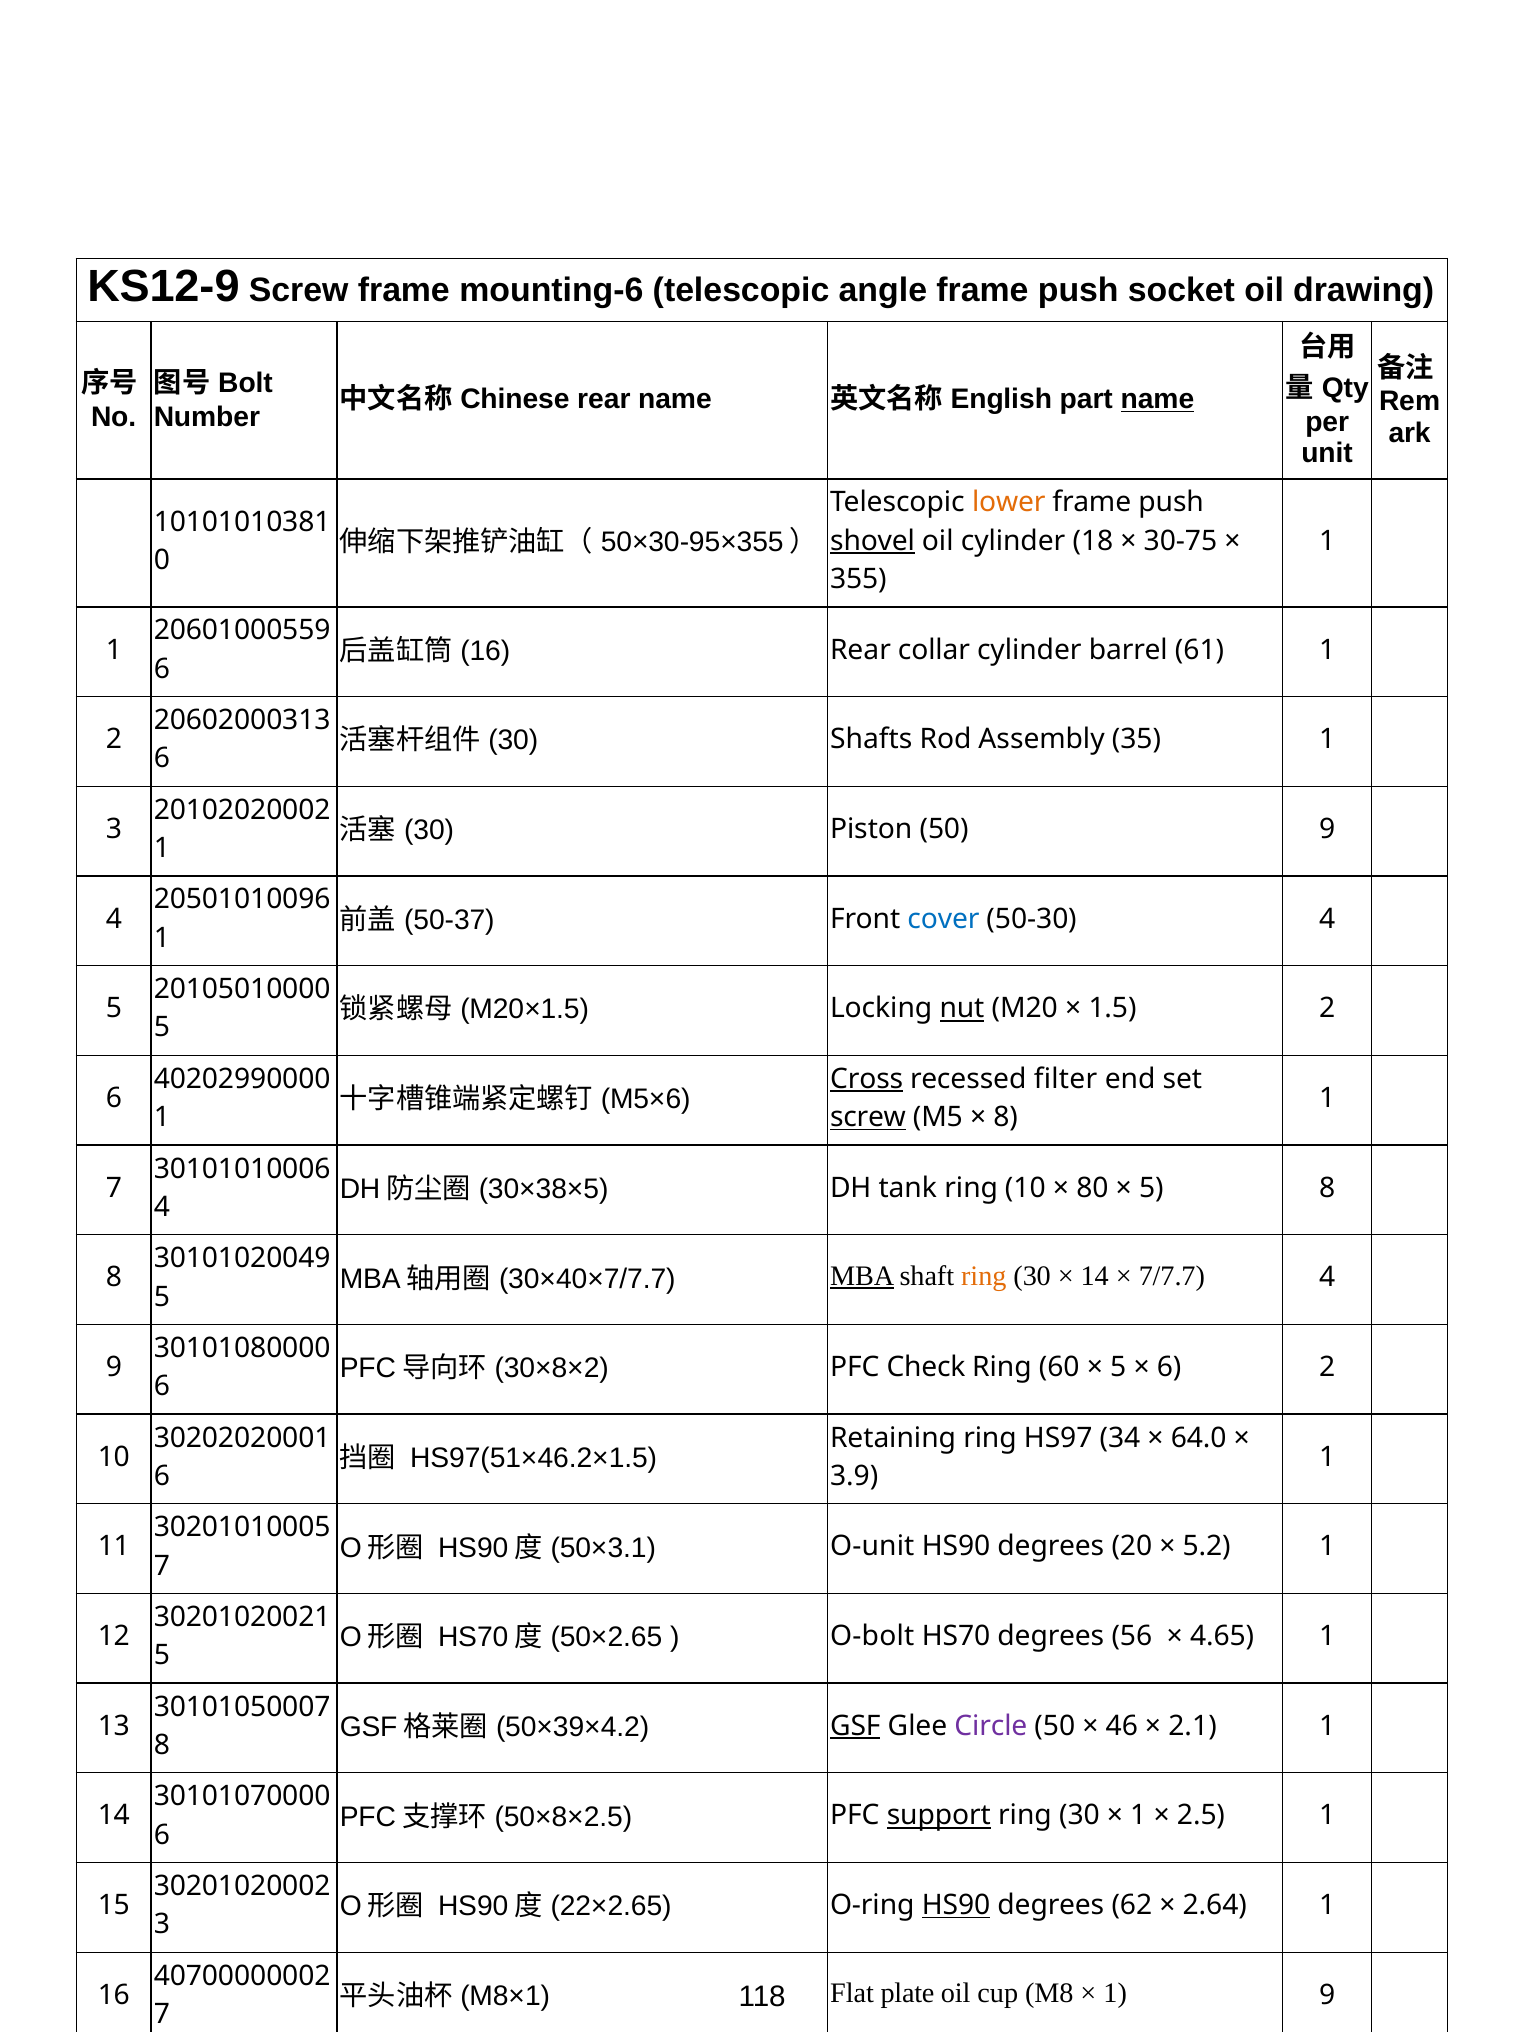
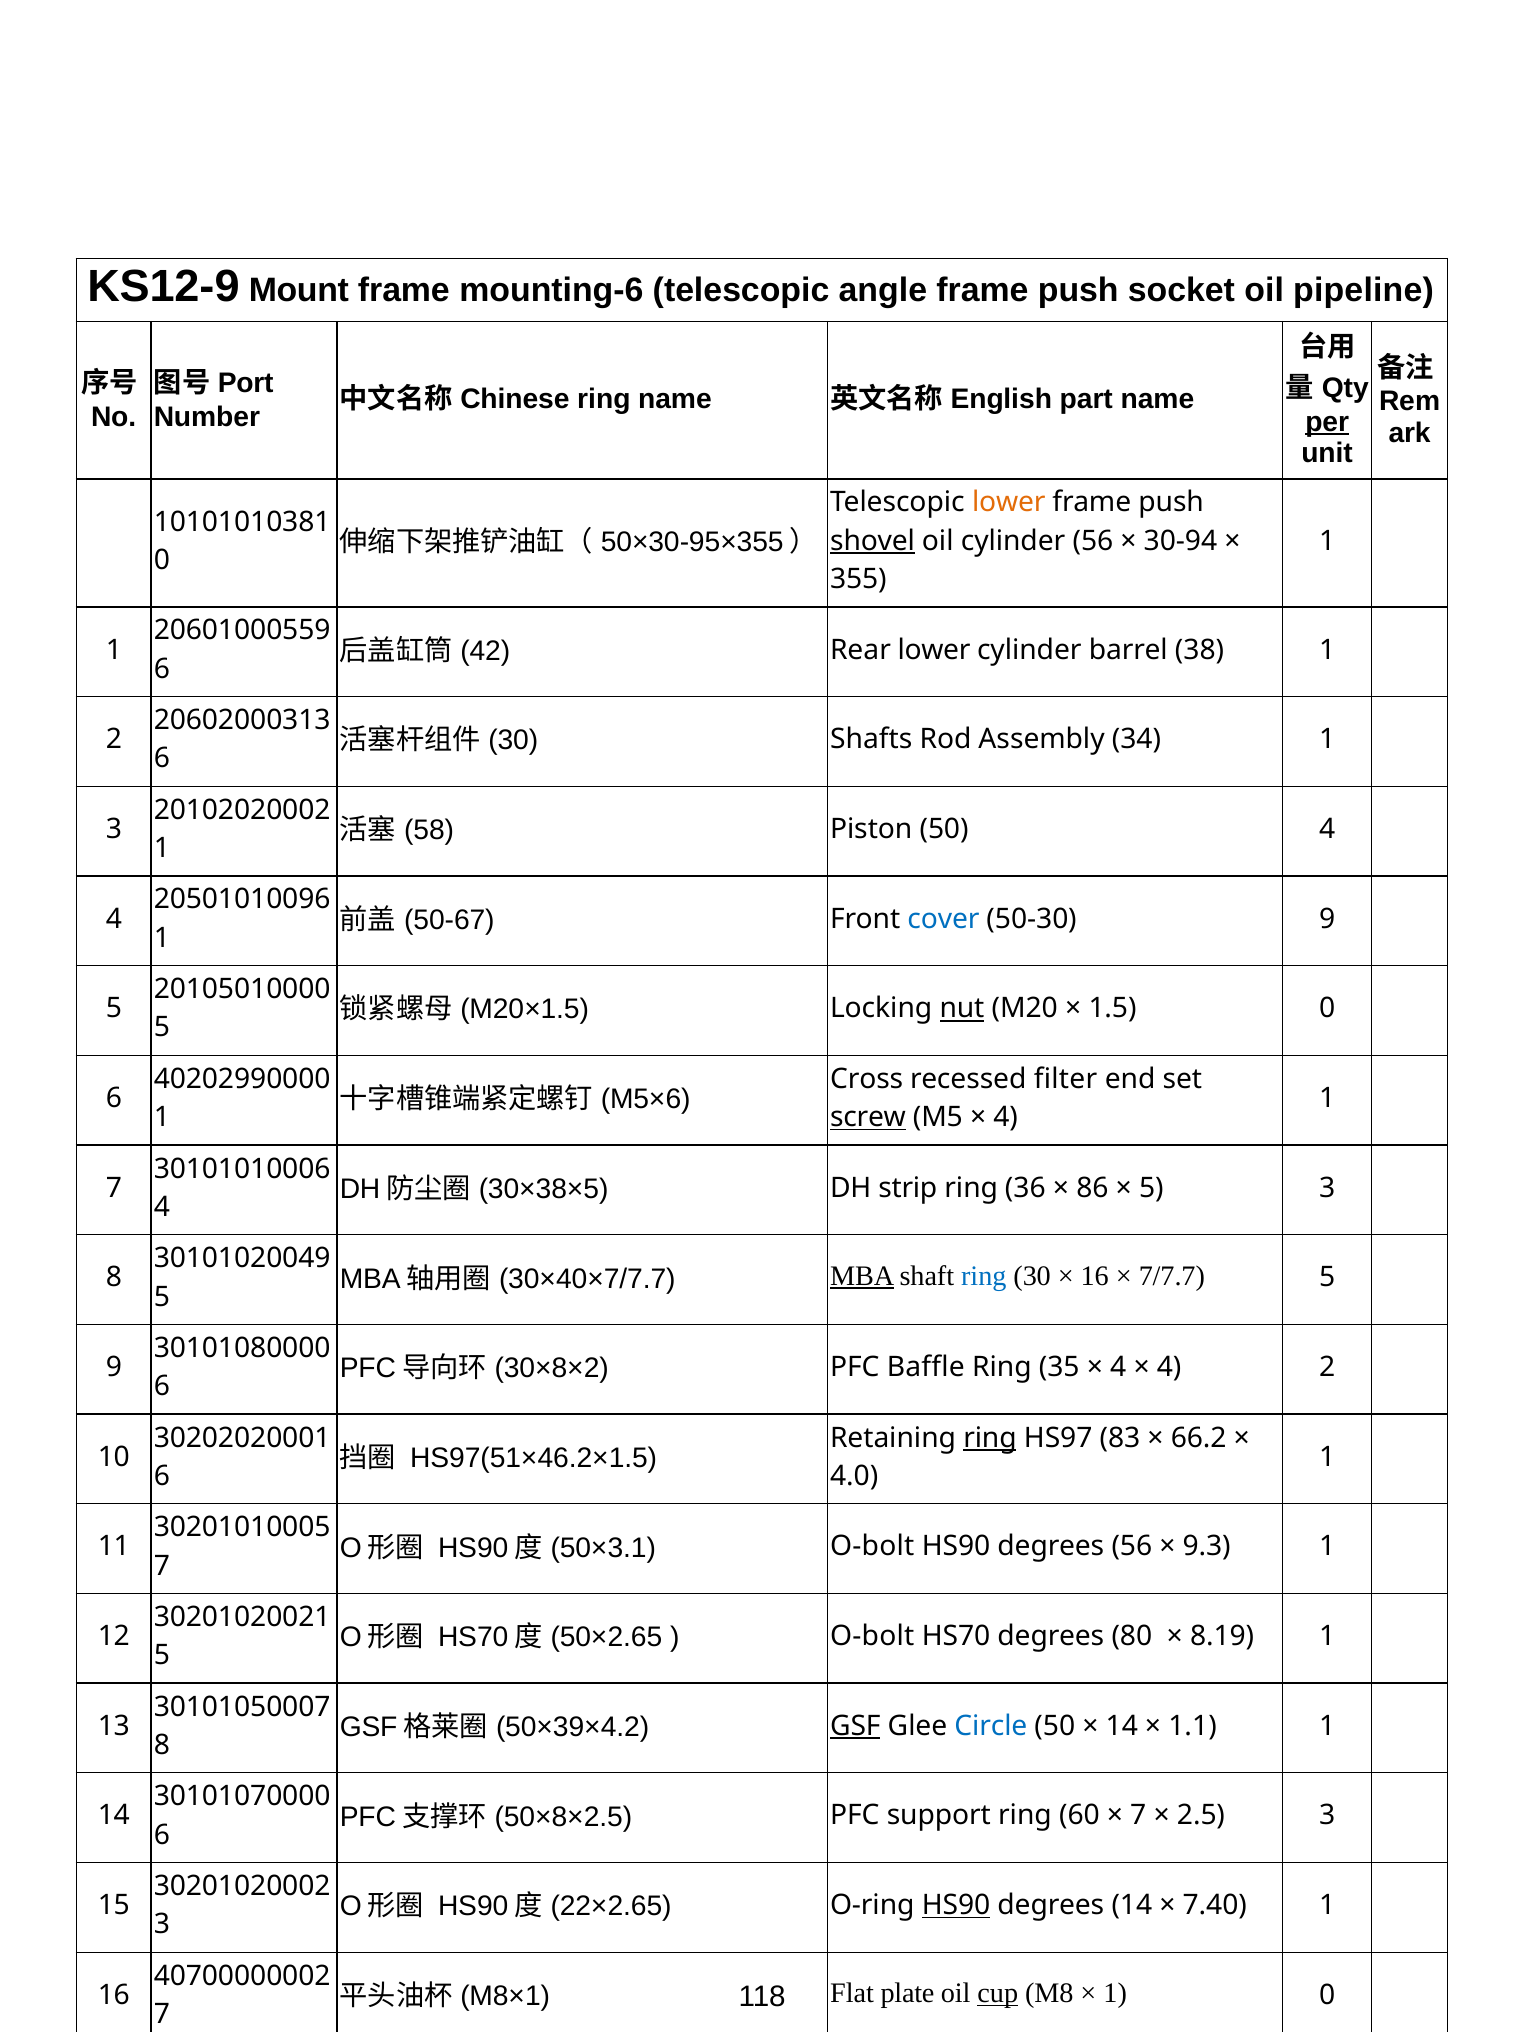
KS12-9 Screw: Screw -> Mount
drawing: drawing -> pipeline
Bolt: Bolt -> Port
rear at (604, 399): rear -> ring
name at (1157, 399) underline: present -> none
per underline: none -> present
cylinder 18: 18 -> 56
30-75: 30-75 -> 30-94
16 at (485, 651): 16 -> 42
Rear collar: collar -> lower
61: 61 -> 38
35: 35 -> 34
30 at (429, 830): 30 -> 58
50 9: 9 -> 4
50-37: 50-37 -> 50-67
50-30 4: 4 -> 9
1.5 2: 2 -> 0
Cross underline: present -> none
8 at (1006, 1117): 8 -> 4
tank: tank -> strip
ring 10: 10 -> 36
80: 80 -> 86
5 8: 8 -> 3
ring at (984, 1276) colour: orange -> blue
14 at (1095, 1276): 14 -> 16
7/7.7 4: 4 -> 5
Check: Check -> Baffle
60: 60 -> 35
5 at (1118, 1367): 5 -> 4
6 at (1169, 1367): 6 -> 4
ring at (990, 1438) underline: none -> present
34: 34 -> 83
64.0: 64.0 -> 66.2
3.9: 3.9 -> 4.0
O-unit at (872, 1547): O-unit -> O-bolt
degrees 20: 20 -> 56
5.2: 5.2 -> 9.3
56: 56 -> 80
4.65: 4.65 -> 8.19
Circle colour: purple -> blue
46 at (1122, 1726): 46 -> 14
2.1: 2.1 -> 1.1
support underline: present -> none
30 at (1079, 1816): 30 -> 60
1 at (1138, 1816): 1 -> 7
2.5 1: 1 -> 3
degrees 62: 62 -> 14
2.64: 2.64 -> 7.40
cup underline: none -> present
1 9: 9 -> 0
